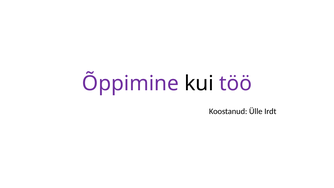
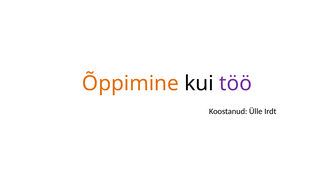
Õppimine colour: purple -> orange
